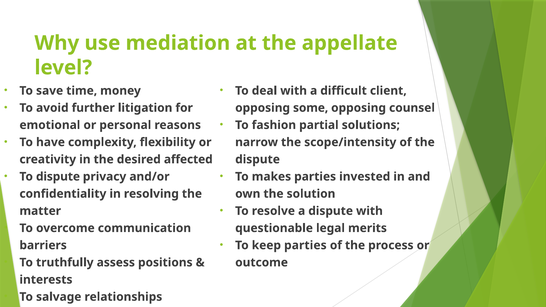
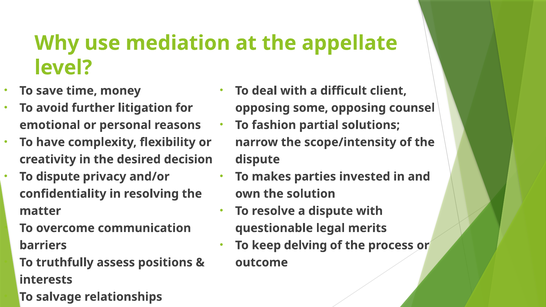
affected: affected -> decision
keep parties: parties -> delving
